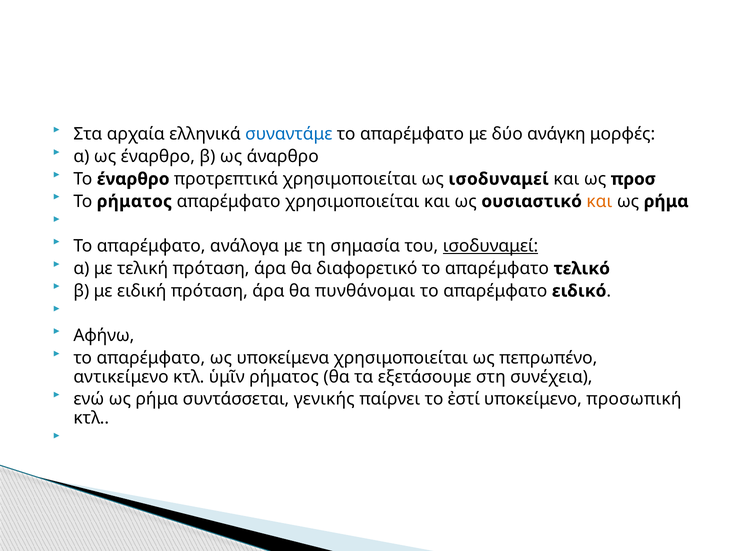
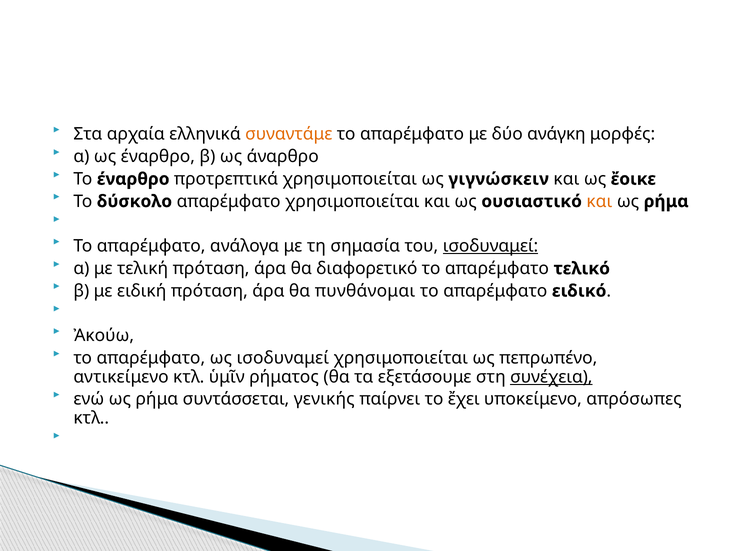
συναντάμε colour: blue -> orange
ως ισοδυναμεί: ισοδυναμεί -> γιγνώσκειν
προσ: προσ -> ἔοικε
Το ρήματος: ρήματος -> δύσκολο
Αφήνω: Αφήνω -> Ἀκούω
ως υποκείμενα: υποκείμενα -> ισοδυναμεί
συνέχεια underline: none -> present
ἐστί: ἐστί -> ἔχει
προσωπική: προσωπική -> απρόσωπες
